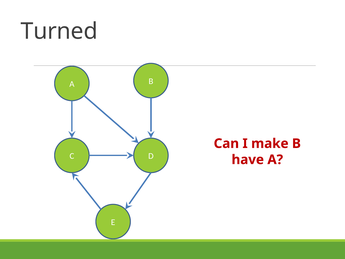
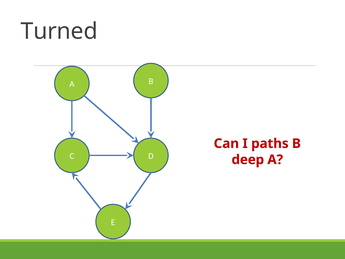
make: make -> paths
have: have -> deep
